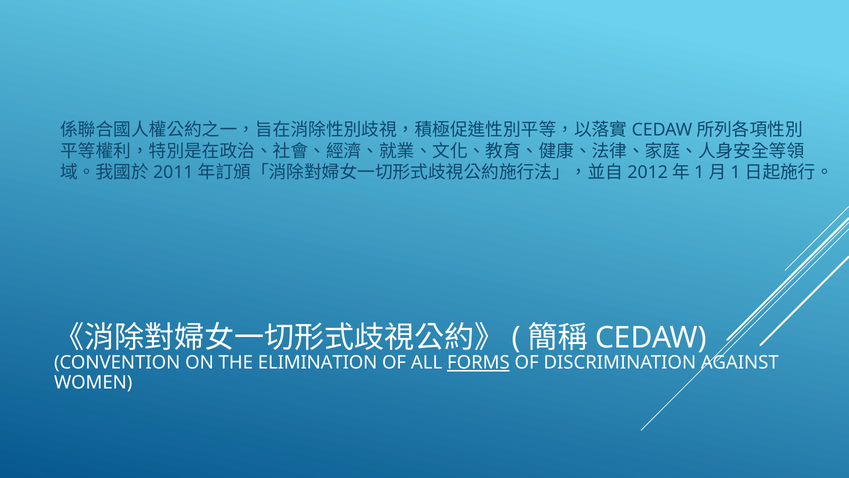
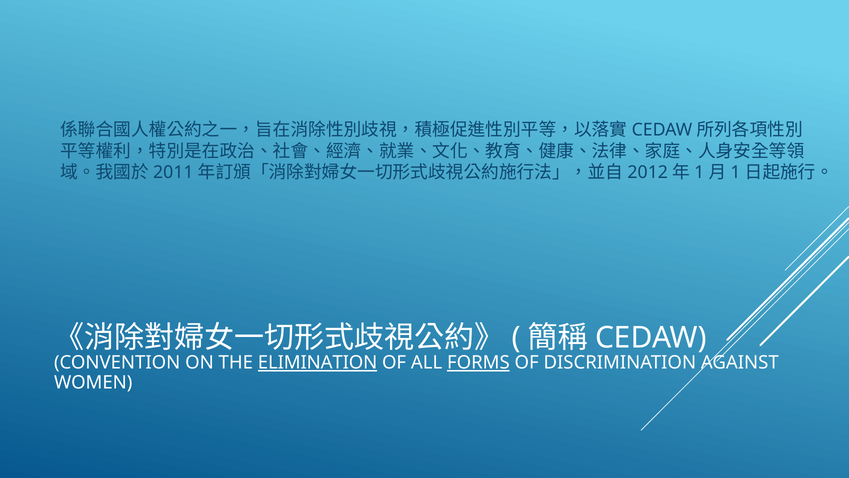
ELIMINATION underline: none -> present
